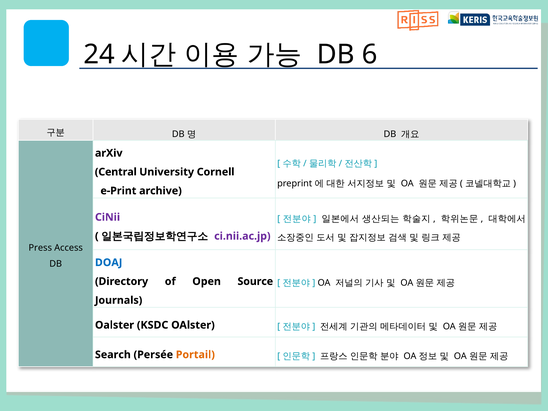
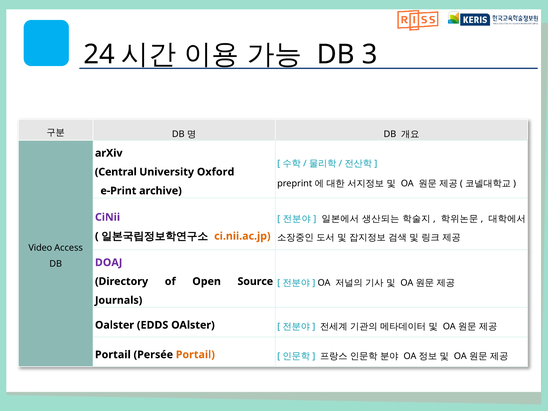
6: 6 -> 3
Cornell: Cornell -> Oxford
ci.nii.ac.jp colour: purple -> orange
Press: Press -> Video
DOAJ colour: blue -> purple
KSDC: KSDC -> EDDS
Search at (113, 355): Search -> Portail
